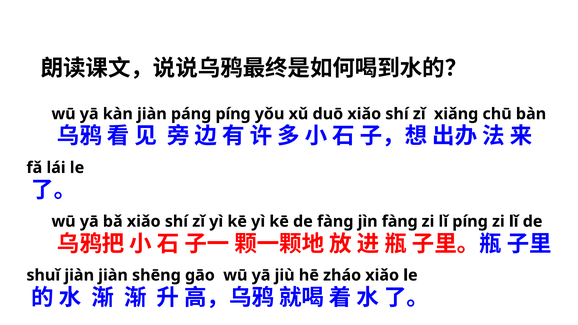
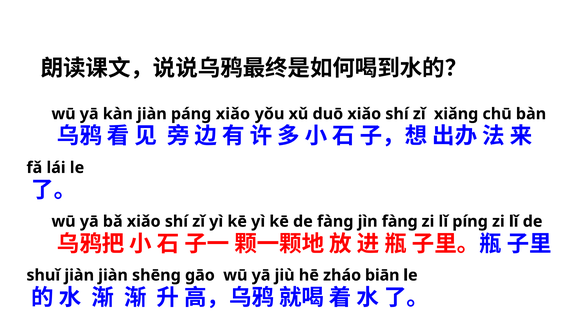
pánɡ pínɡ: pínɡ -> xiǎo
zháo xiǎo: xiǎo -> biān
